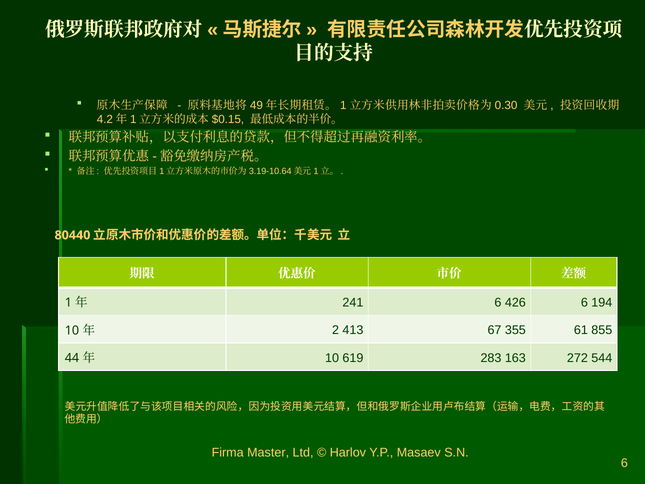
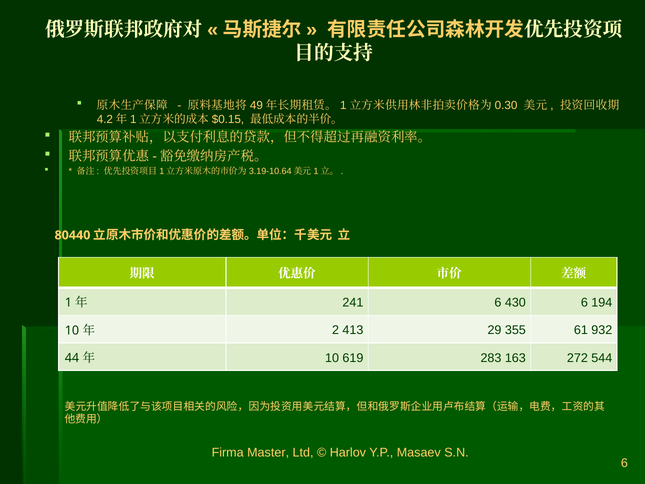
426: 426 -> 430
67: 67 -> 29
855: 855 -> 932
